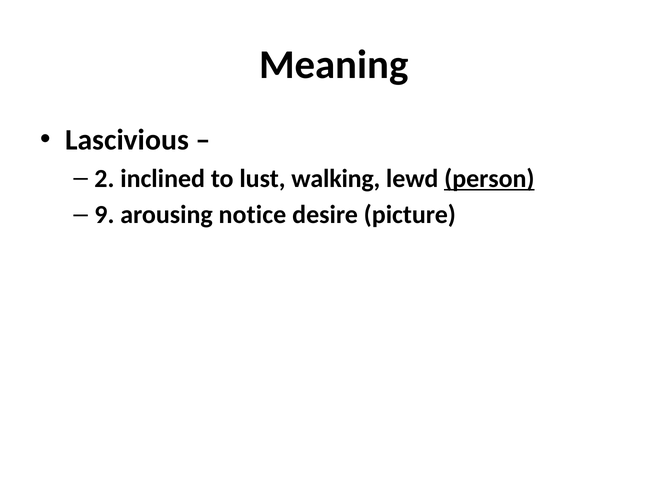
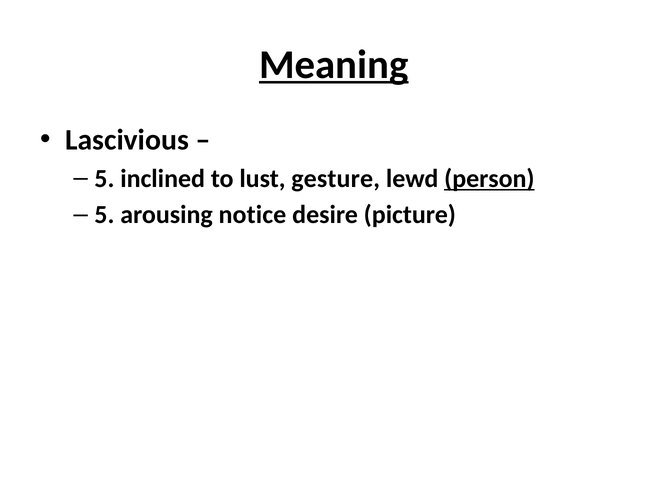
Meaning underline: none -> present
2 at (104, 178): 2 -> 5
walking: walking -> gesture
9 at (104, 215): 9 -> 5
